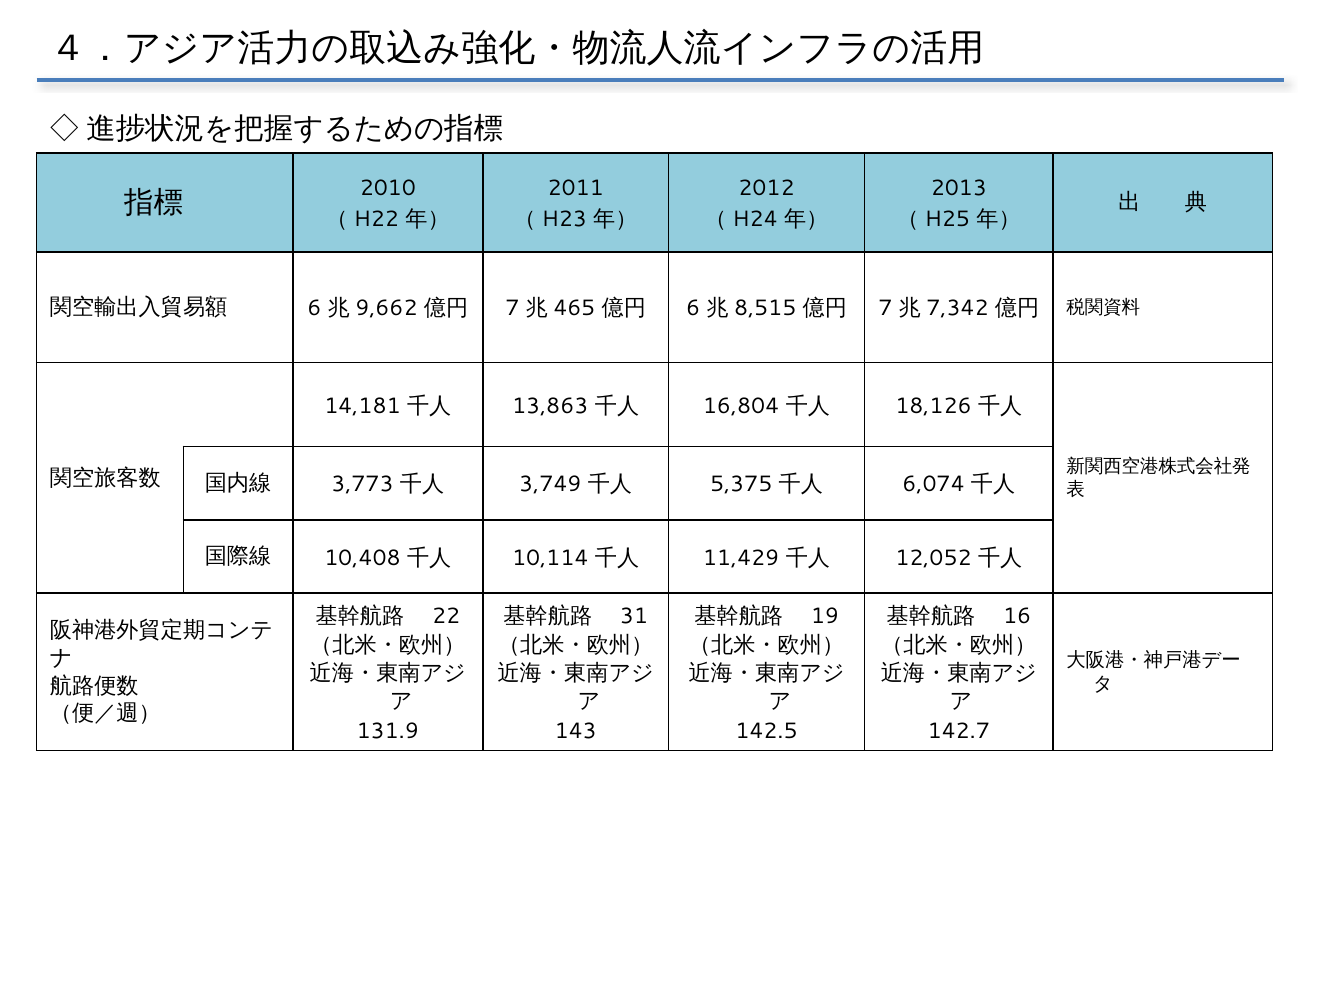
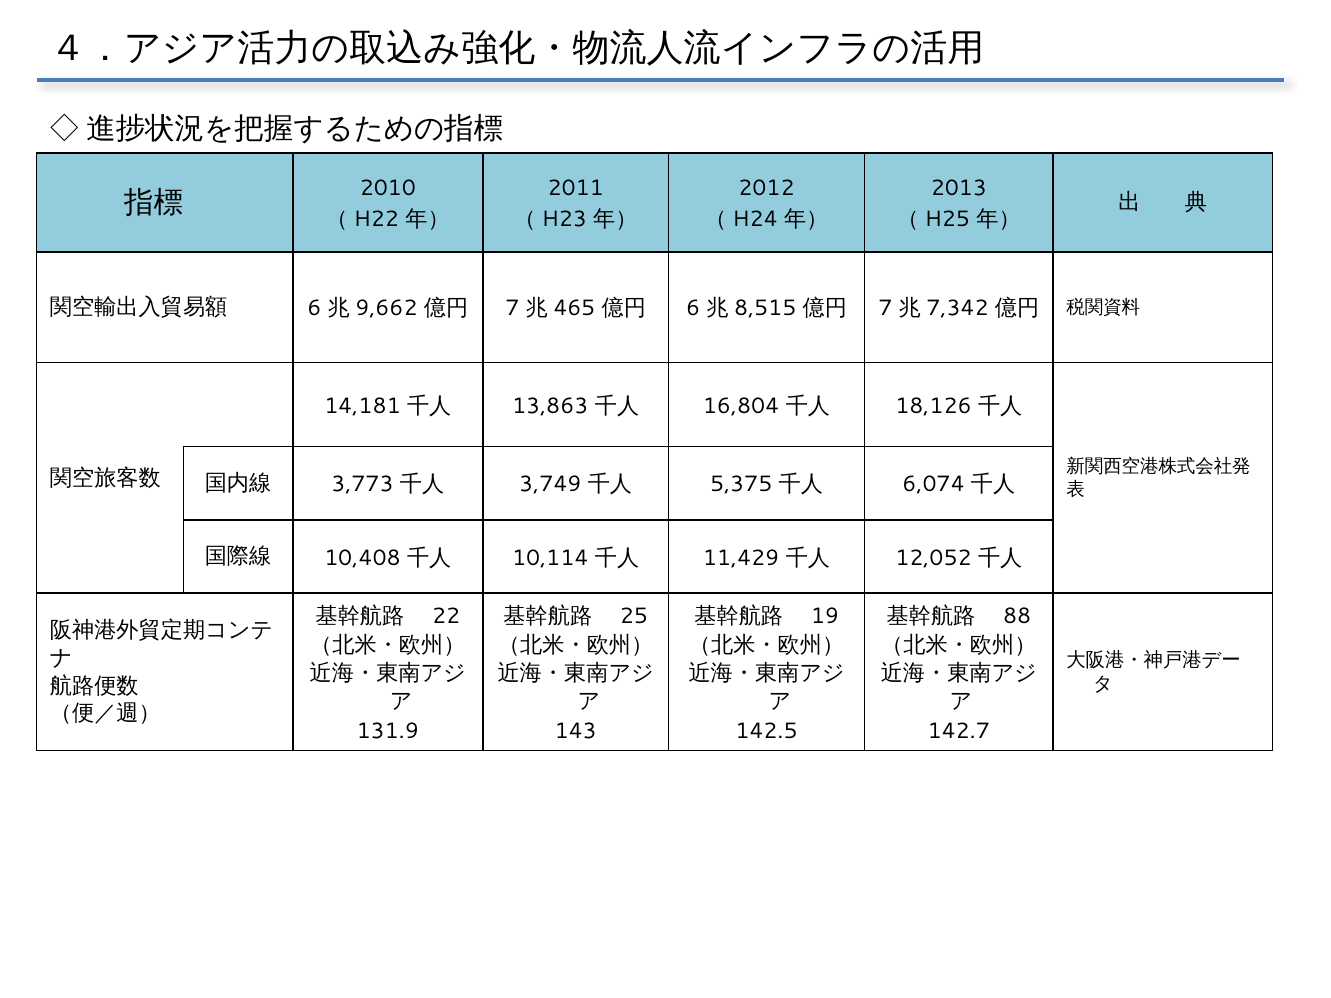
31: 31 -> 25
16: 16 -> 88
